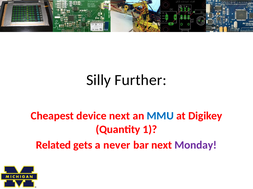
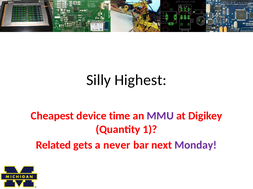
Further: Further -> Highest
device next: next -> time
MMU colour: blue -> purple
